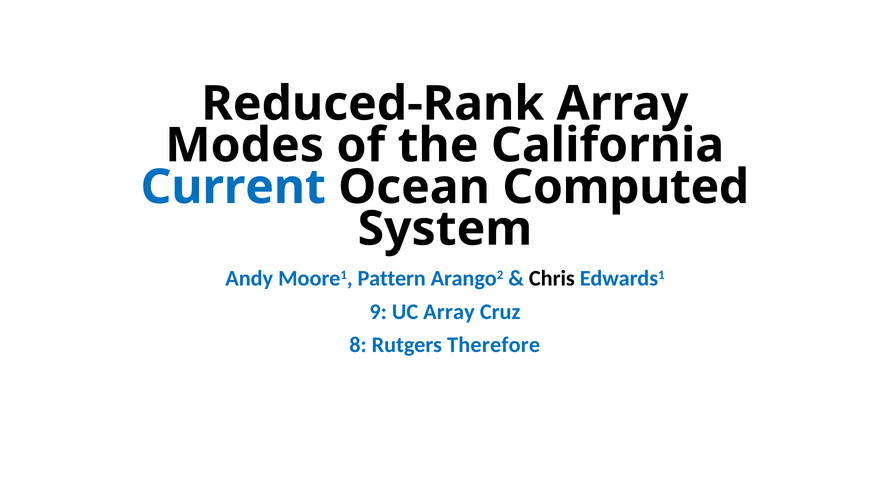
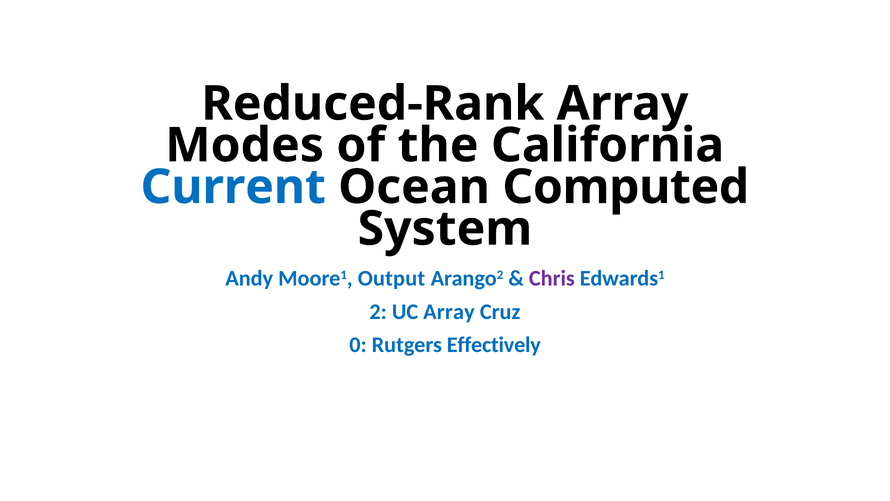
Pattern: Pattern -> Output
Chris colour: black -> purple
9: 9 -> 2
8: 8 -> 0
Therefore: Therefore -> Effectively
